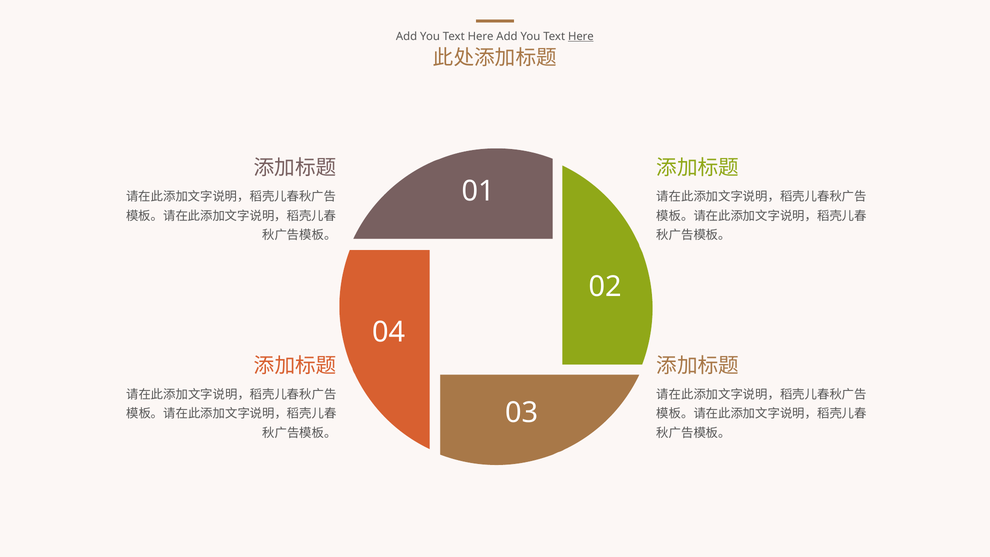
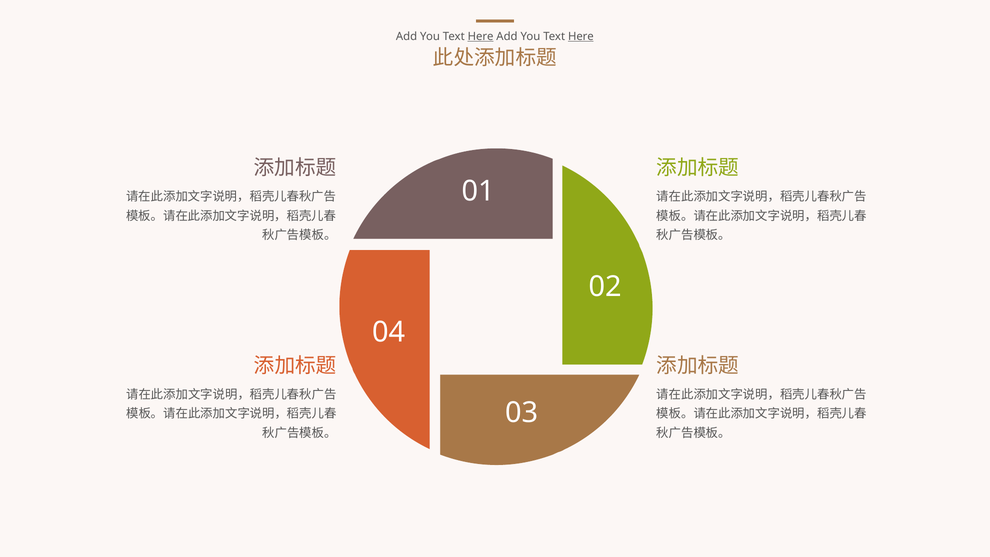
Here at (481, 36) underline: none -> present
